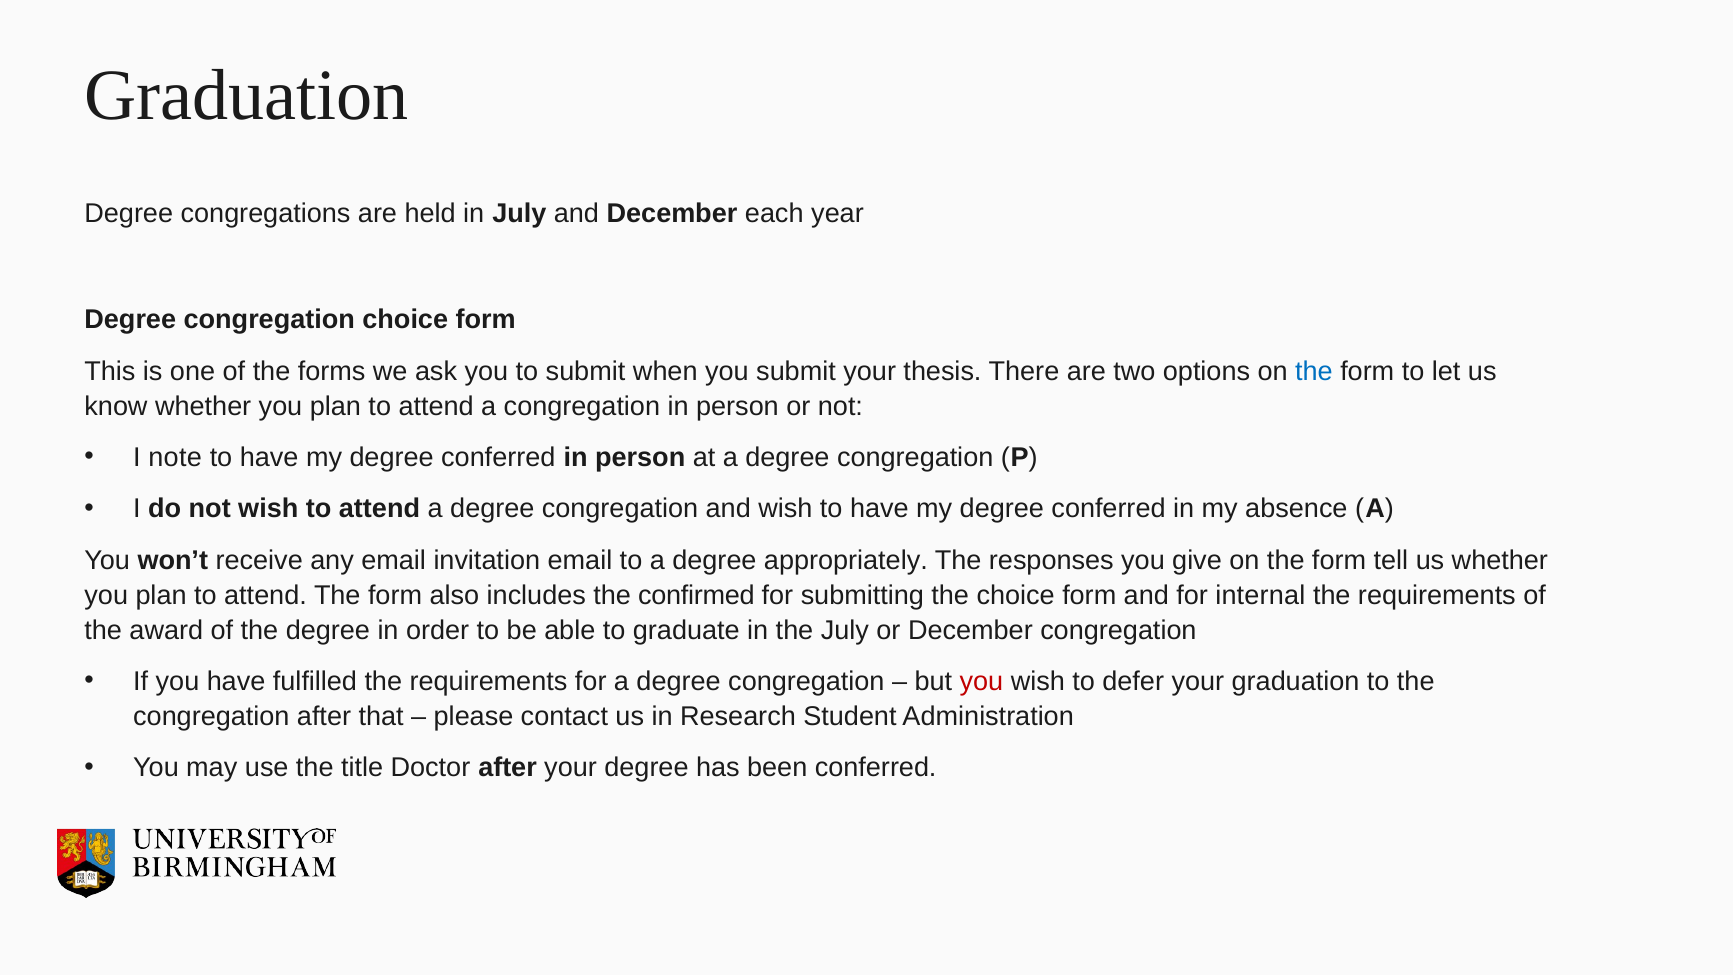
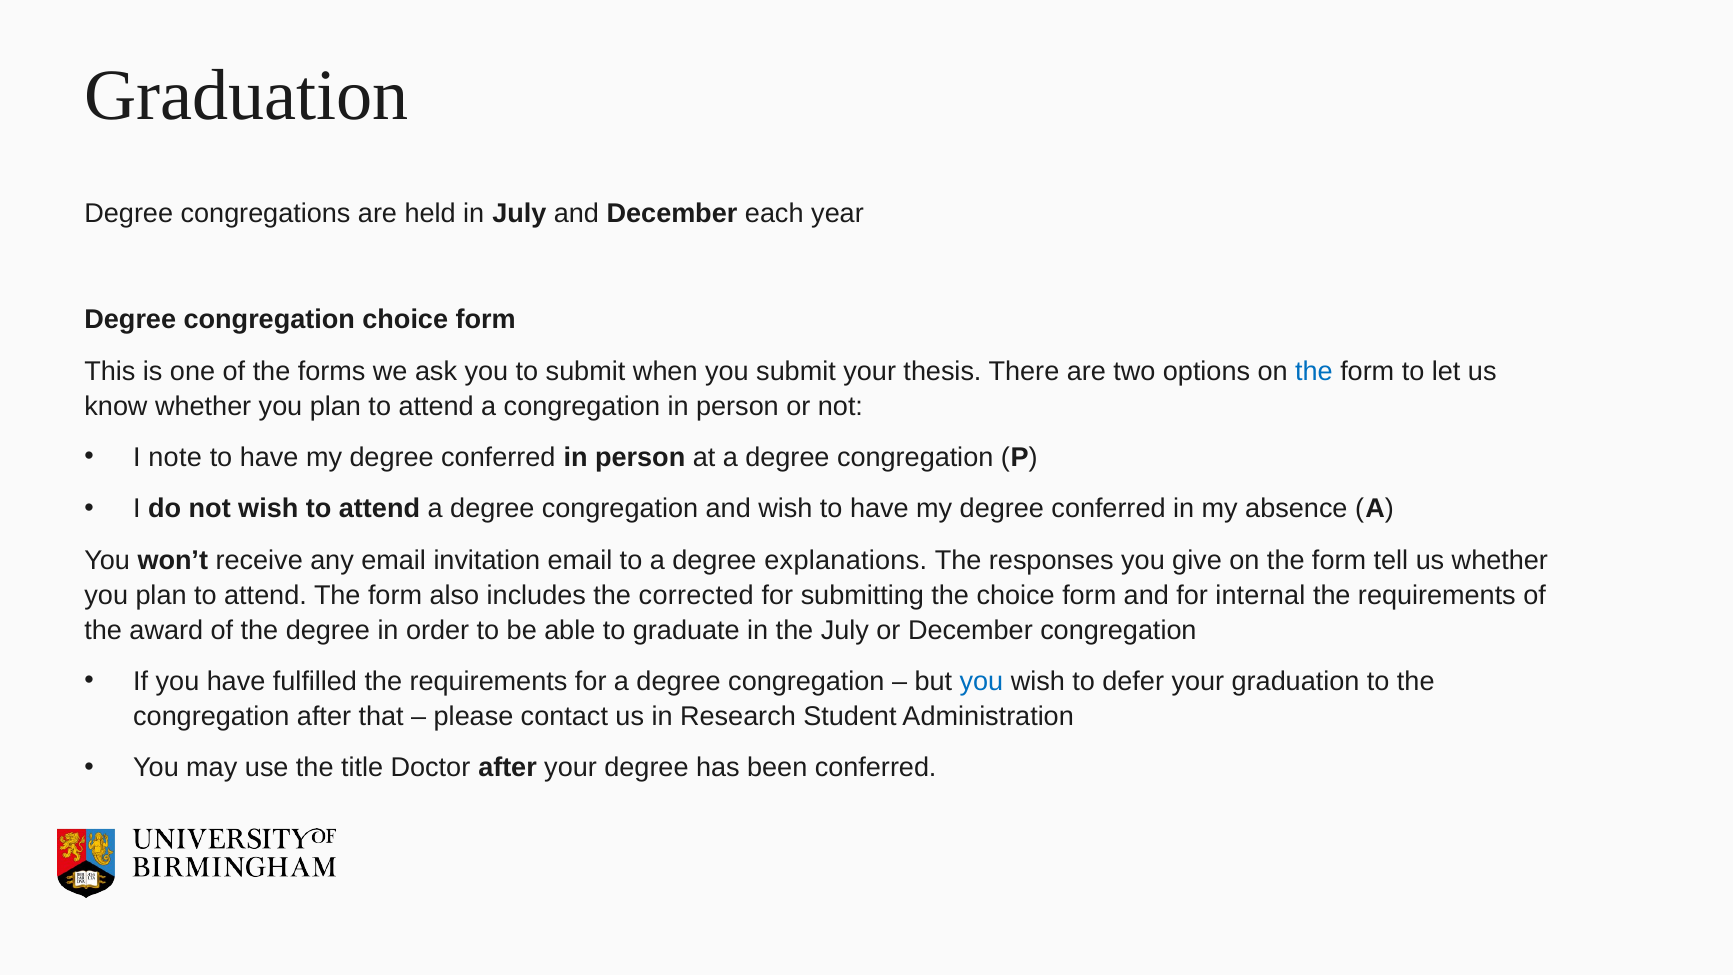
appropriately: appropriately -> explanations
confirmed: confirmed -> corrected
you at (981, 682) colour: red -> blue
